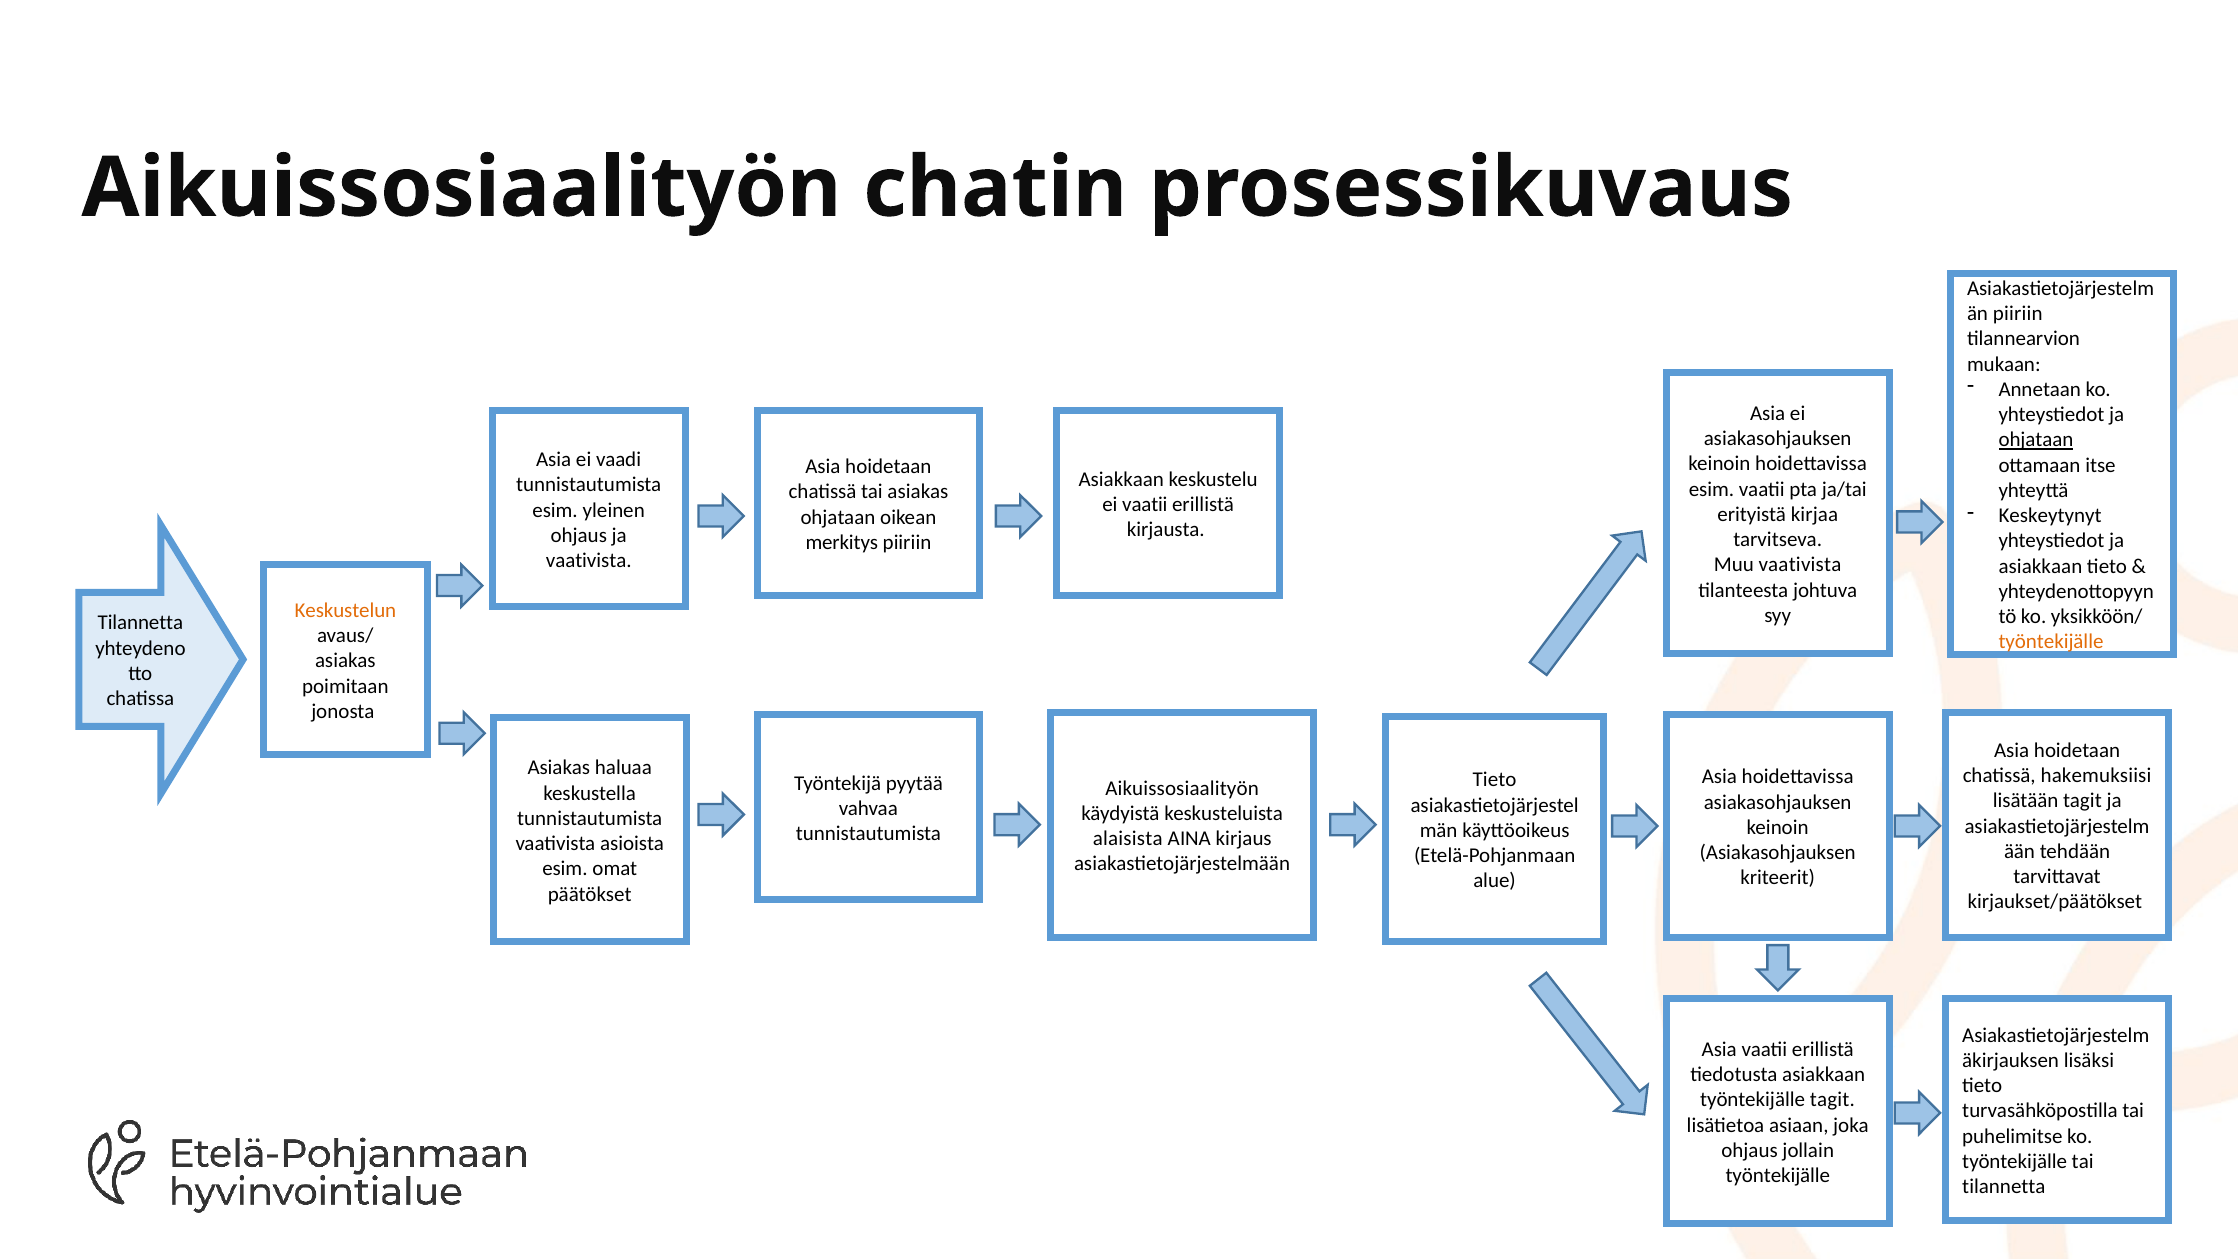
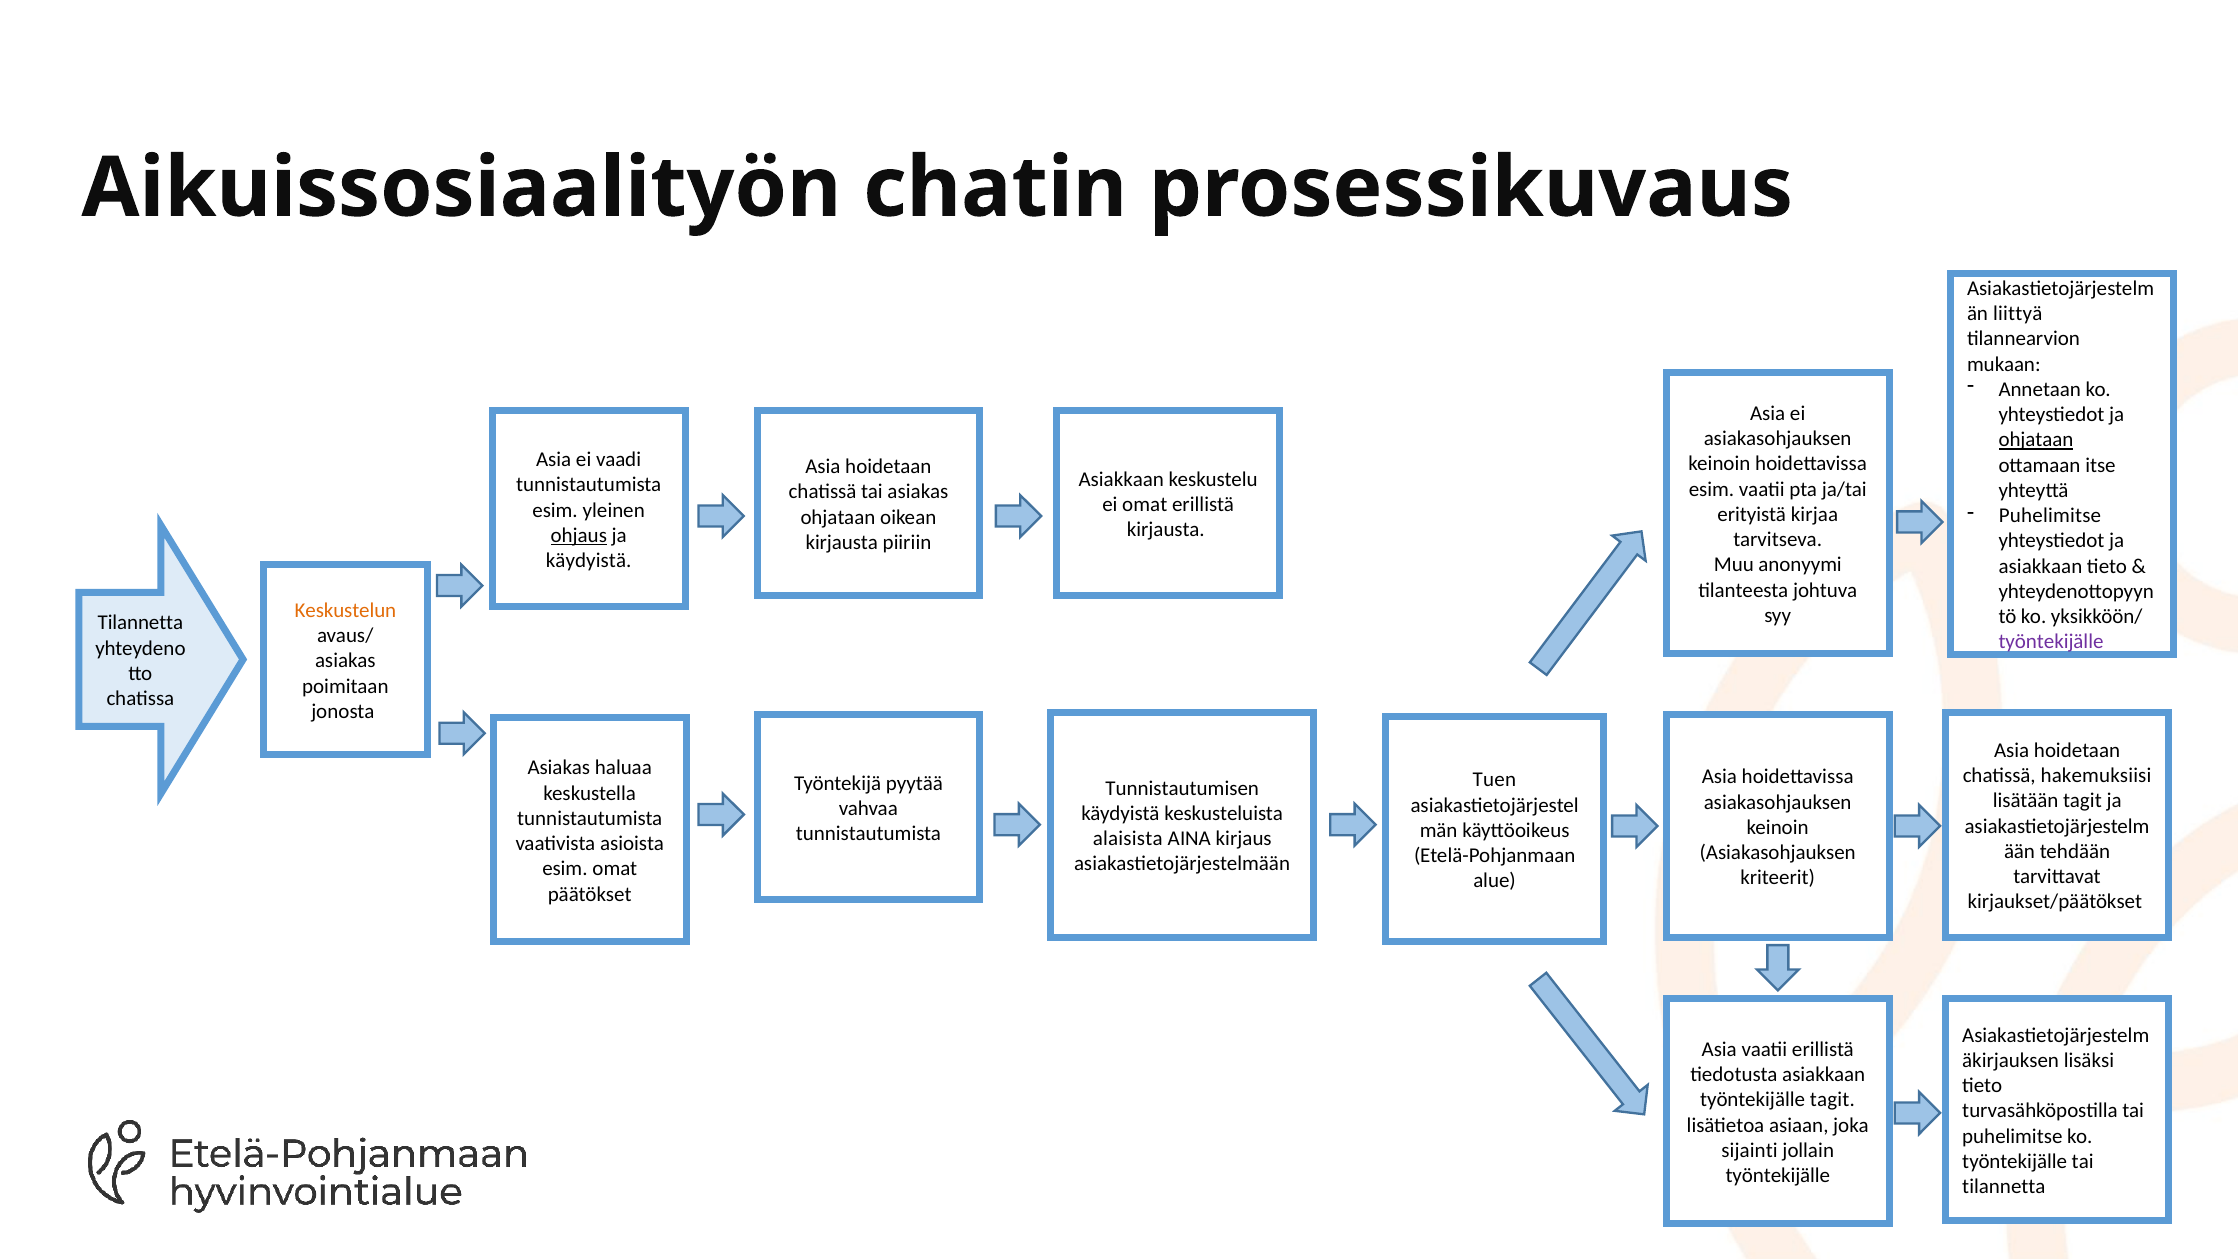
piiriin at (2018, 314): piiriin -> liittyä
ei vaatii: vaatii -> omat
Keskeytynyt at (2050, 516): Keskeytynyt -> Puhelimitse
ohjaus at (579, 535) underline: none -> present
merkitys at (842, 542): merkitys -> kirjausta
vaativista at (589, 561): vaativista -> käydyistä
Muu vaativista: vaativista -> anonyymi
työntekijälle at (2051, 642) colour: orange -> purple
Tieto at (1495, 780): Tieto -> Tuen
Aikuissosiaalityön at (1182, 788): Aikuissosiaalityön -> Tunnistautumisen
ohjaus at (1750, 1150): ohjaus -> sijainti
